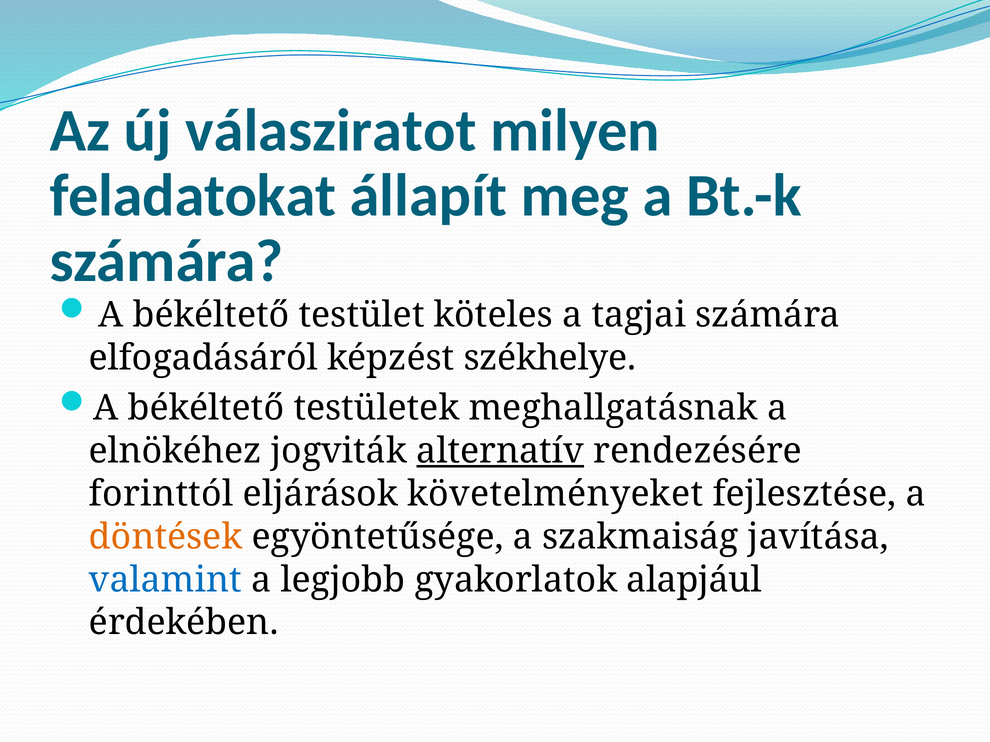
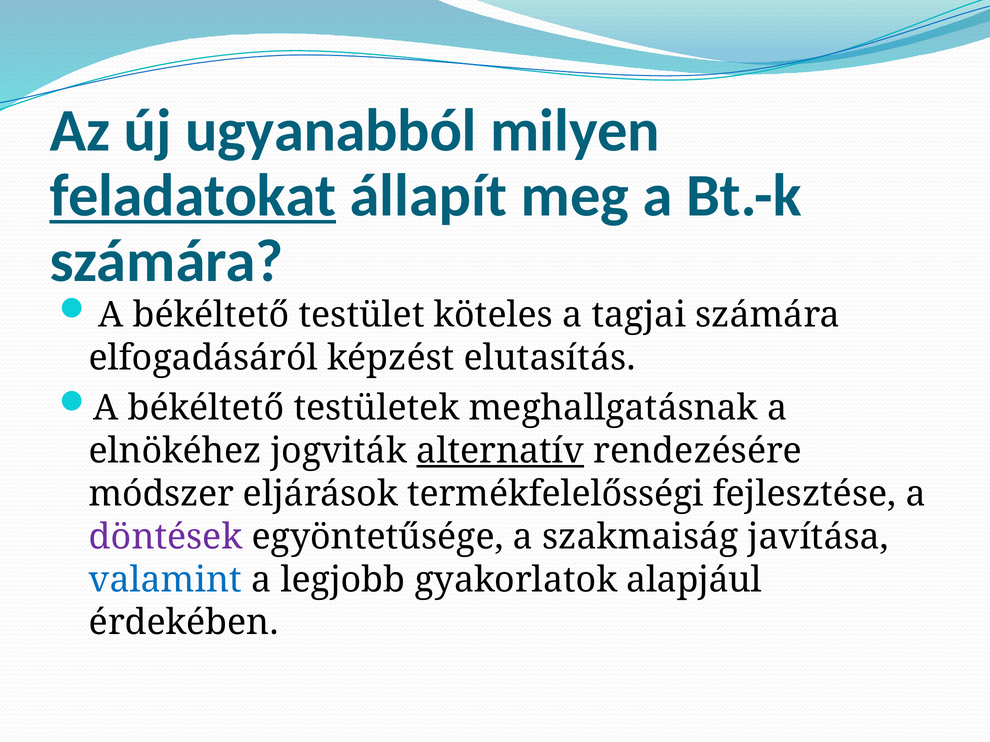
válasziratot: válasziratot -> ugyanabból
feladatokat underline: none -> present
székhelye: székhelye -> elutasítás
forinttól: forinttól -> módszer
követelményeket: követelményeket -> termékfelelősségi
döntések colour: orange -> purple
